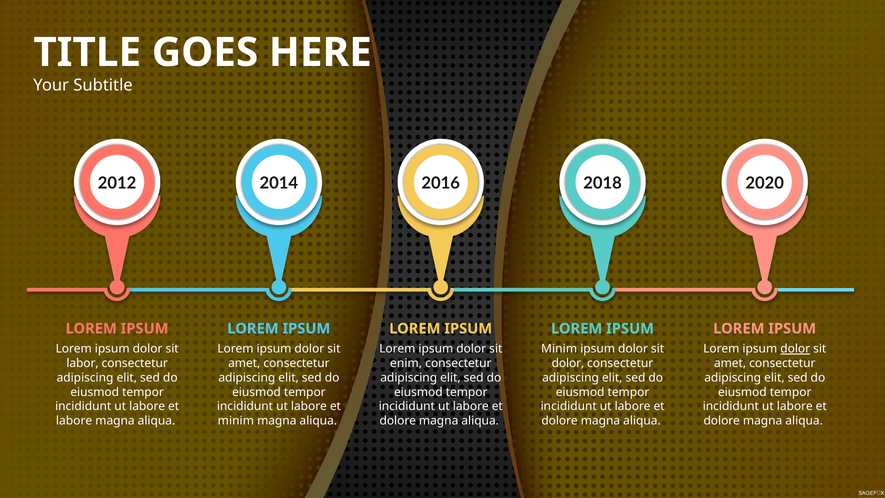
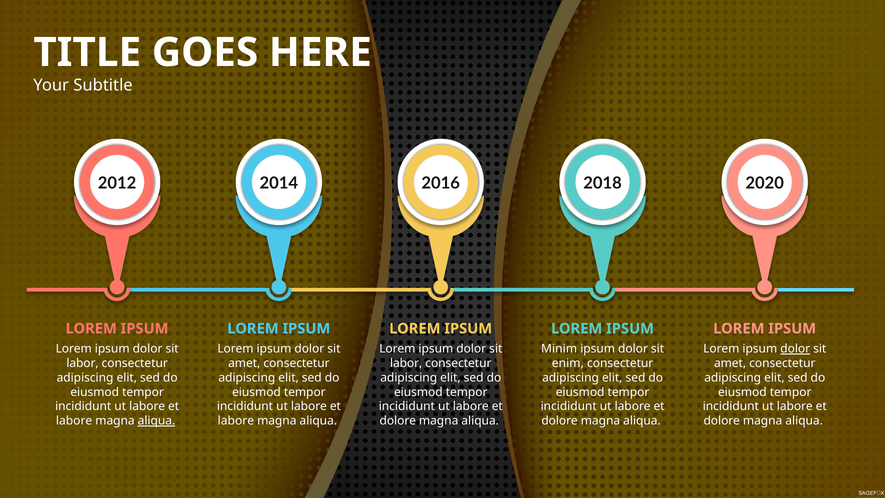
enim at (406, 363): enim -> labor
dolor at (568, 363): dolor -> enim
aliqua at (156, 421) underline: none -> present
minim at (236, 421): minim -> labore
